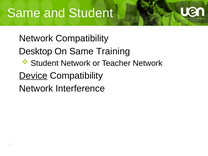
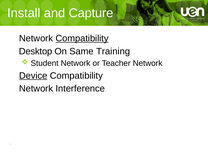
Same at (24, 13): Same -> Install
and Student: Student -> Capture
Compatibility at (82, 38) underline: none -> present
